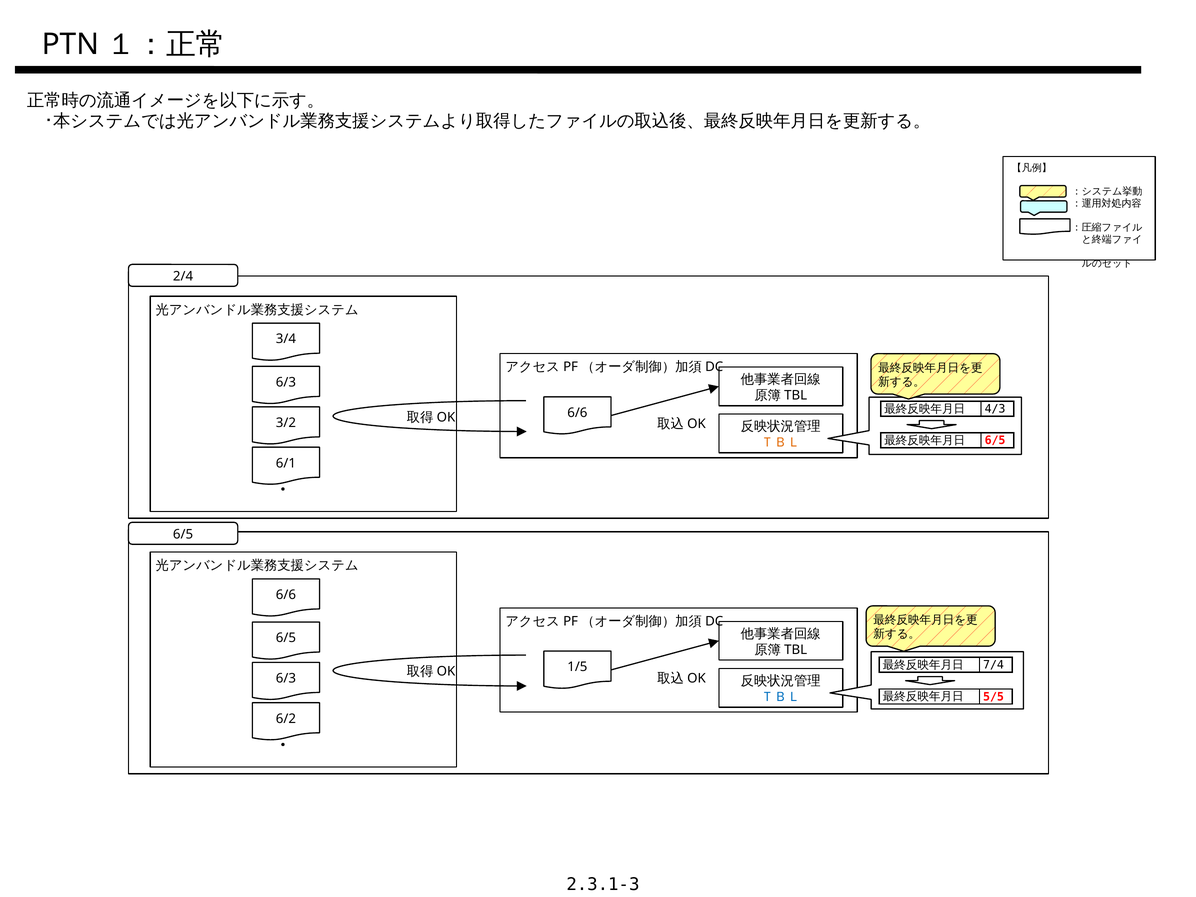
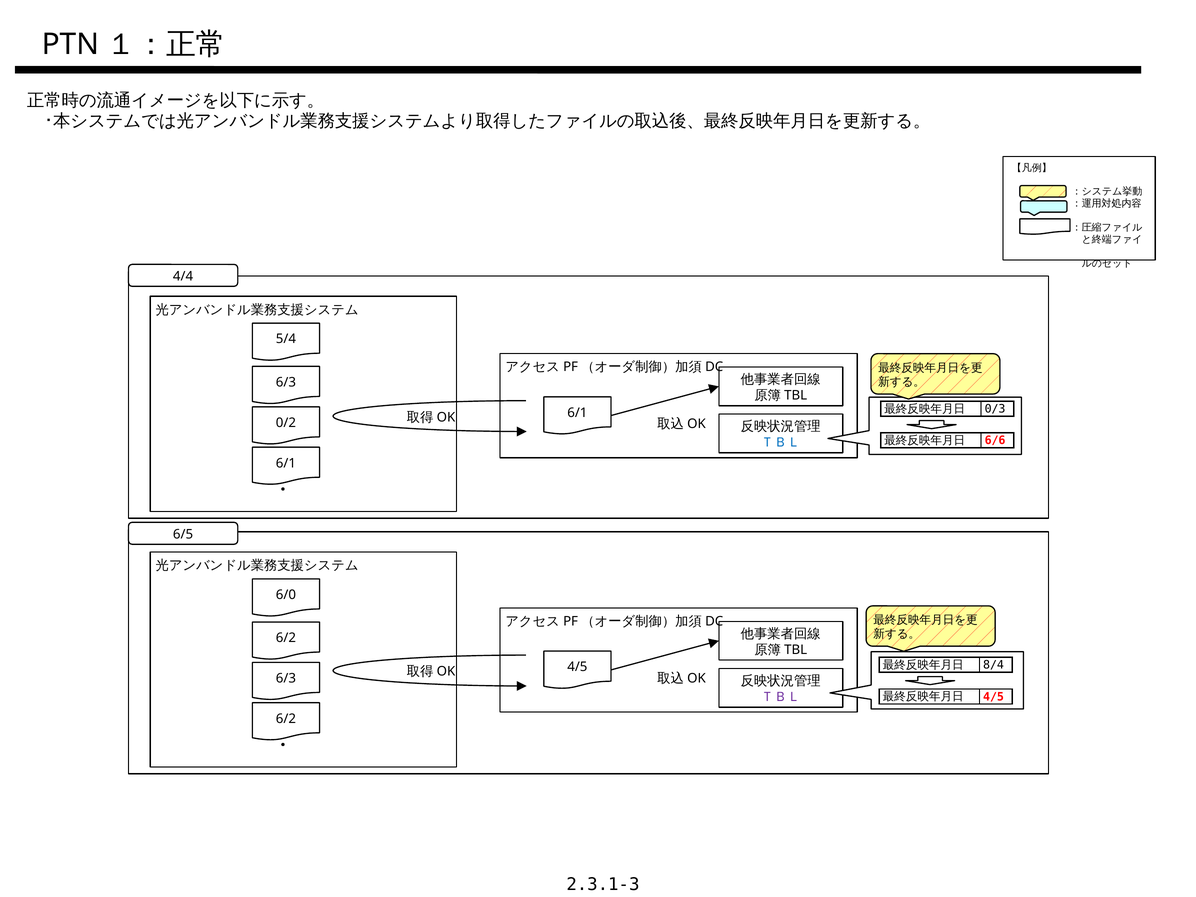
2/4: 2/4 -> 4/4
3/4: 3/4 -> 5/4
4/3: 4/3 -> 0/3
6/6 at (577, 413): 6/6 -> 6/1
3/2: 3/2 -> 0/2
6/5 at (995, 441): 6/5 -> 6/6
ＴＢＬ at (781, 442) colour: orange -> blue
6/6 at (286, 595): 6/6 -> 6/0
6/5 at (286, 638): 6/5 -> 6/2
7/4: 7/4 -> 8/4
1/5 at (577, 667): 1/5 -> 4/5
ＴＢＬ at (781, 697) colour: blue -> purple
5/5 at (994, 697): 5/5 -> 4/5
